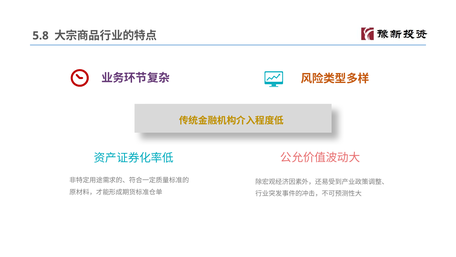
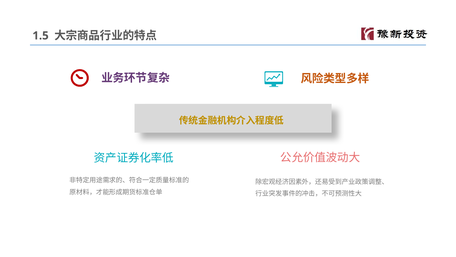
5.8: 5.8 -> 1.5
